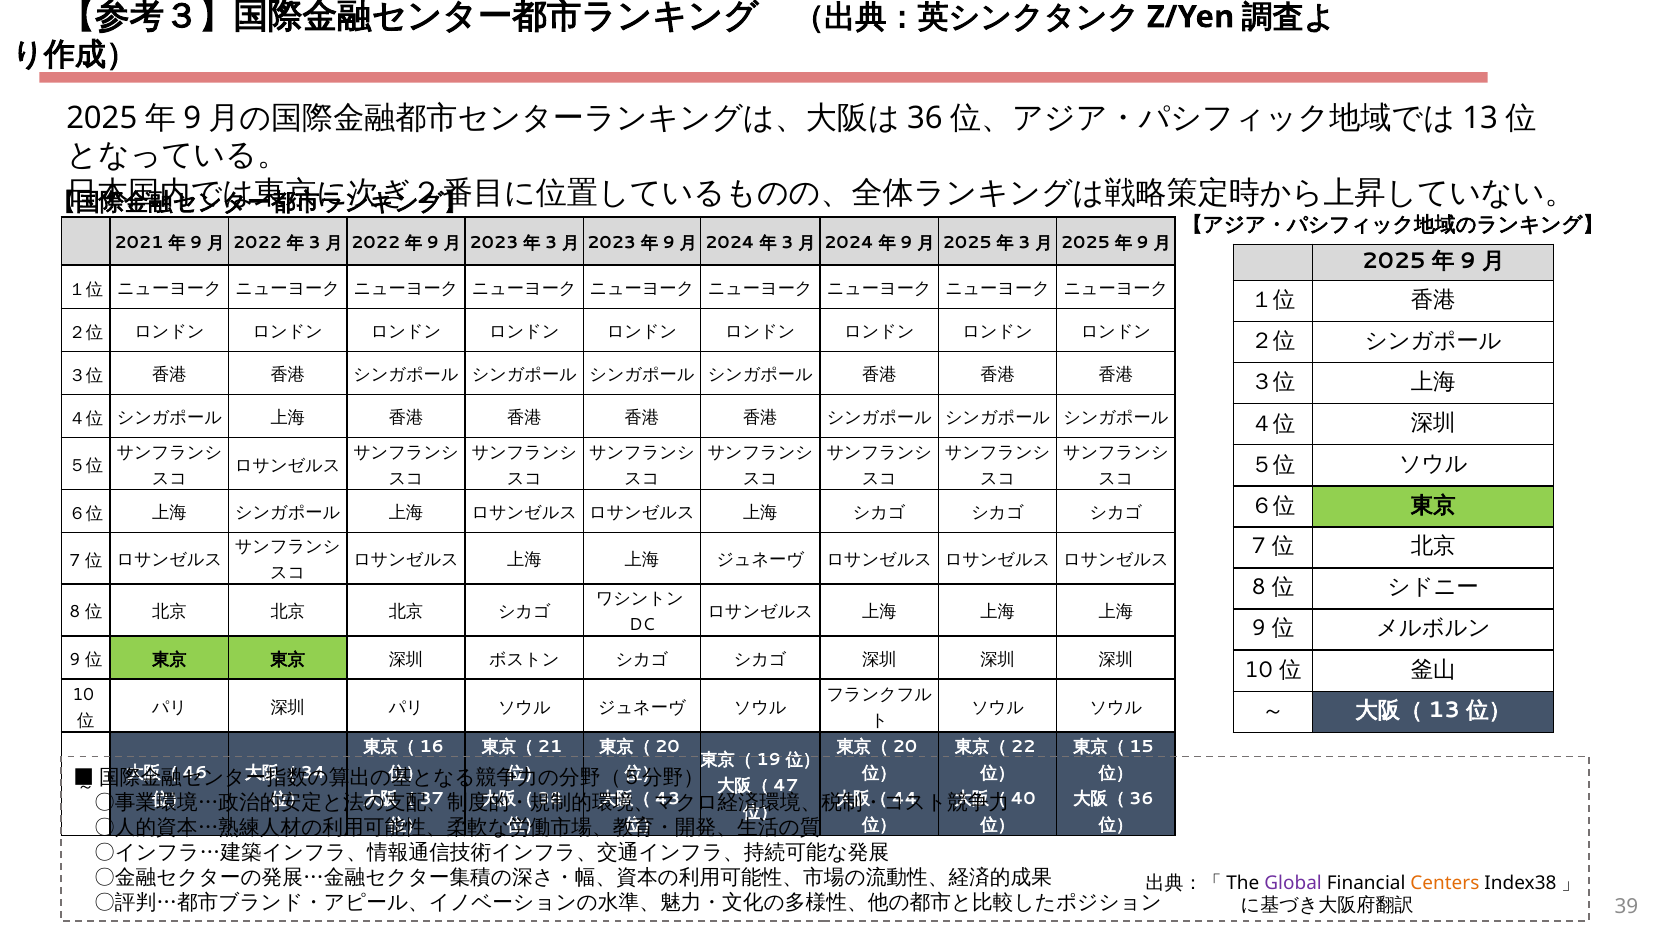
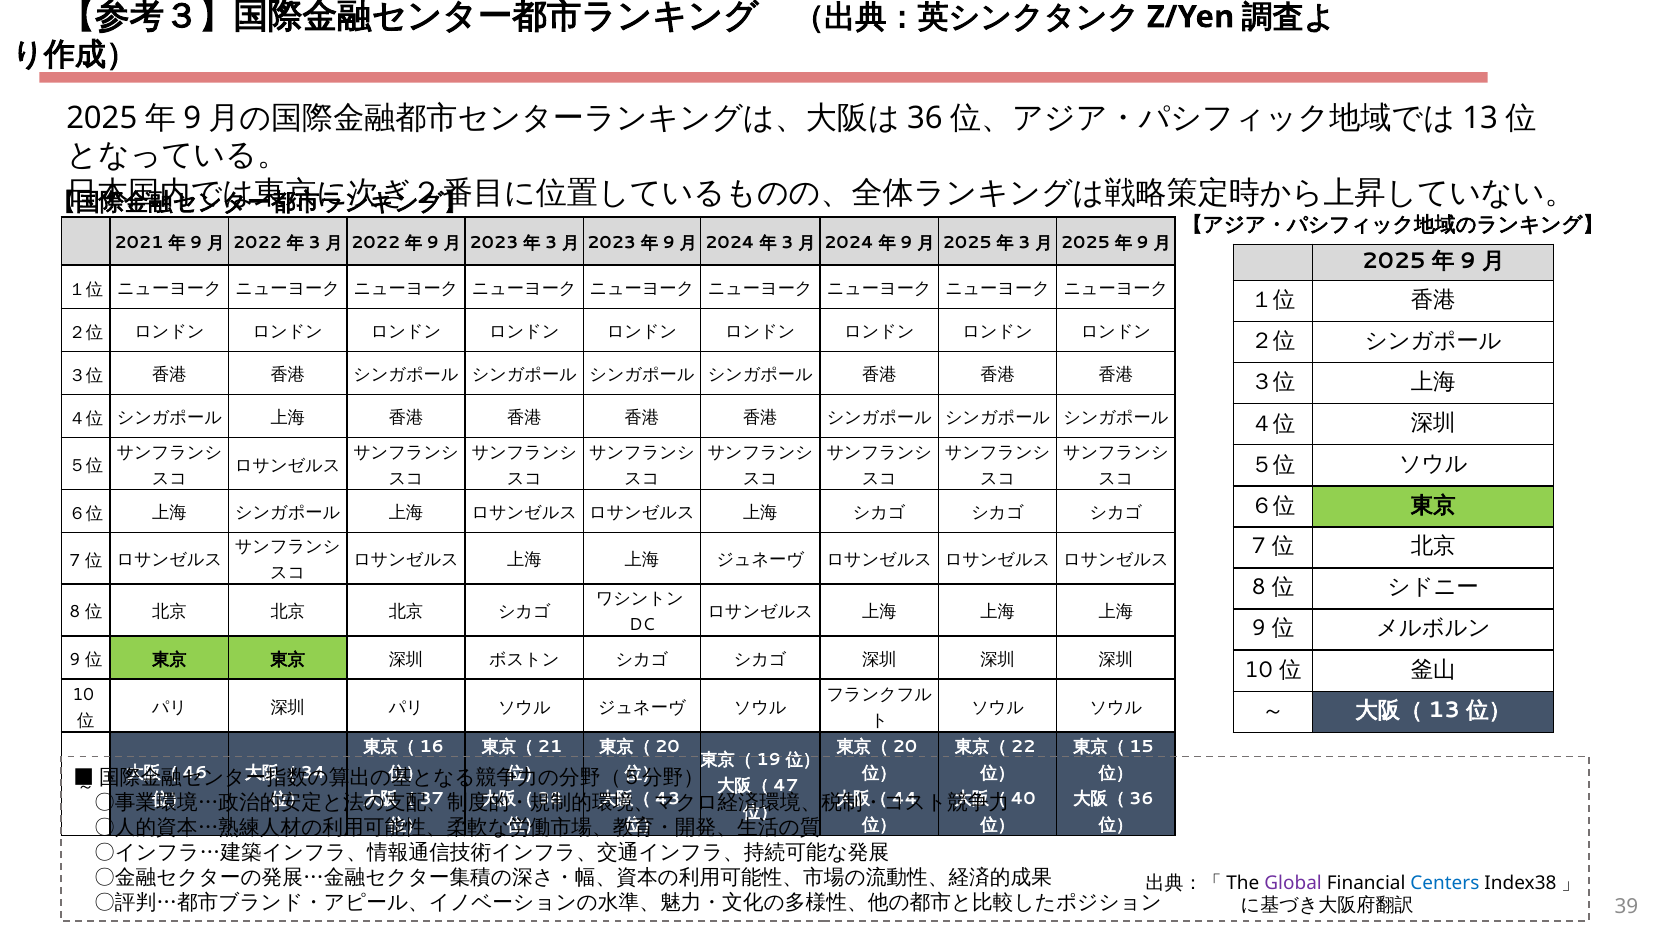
Centers colour: orange -> blue
